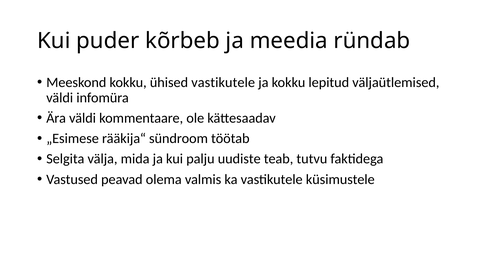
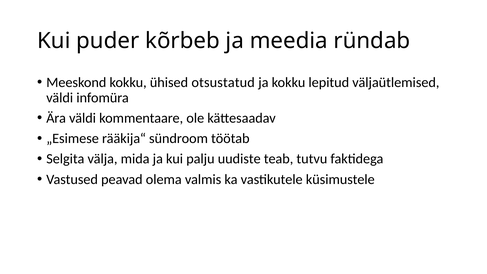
ühised vastikutele: vastikutele -> otsustatud
